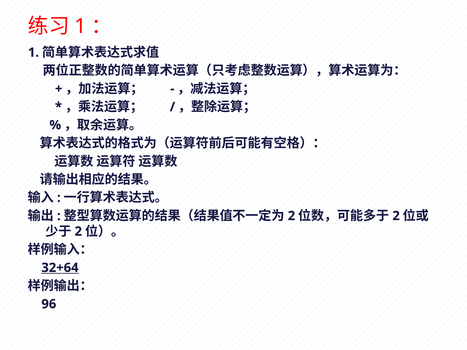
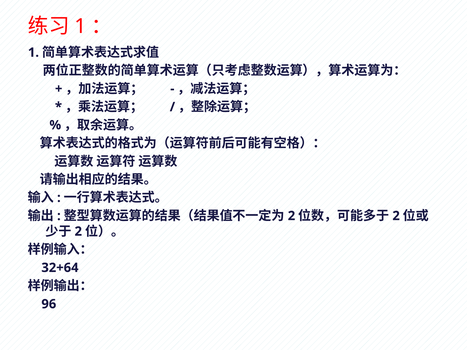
32+64 underline: present -> none
